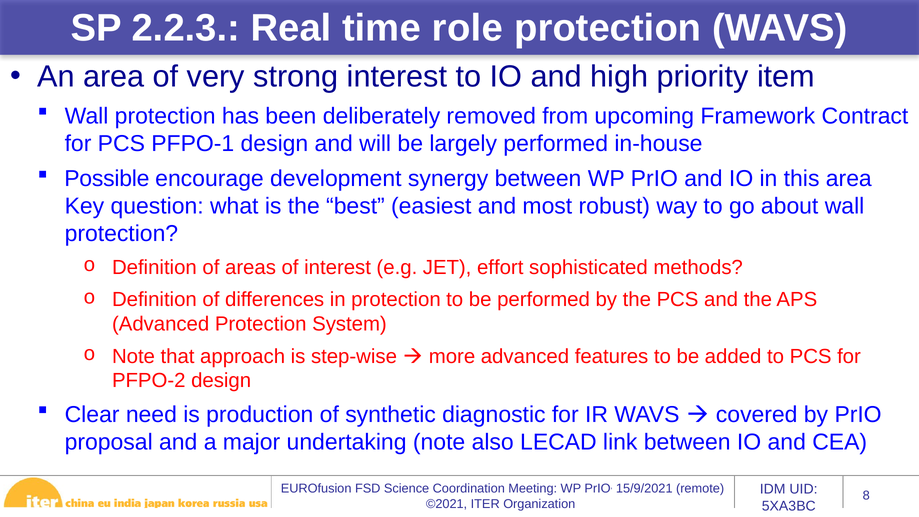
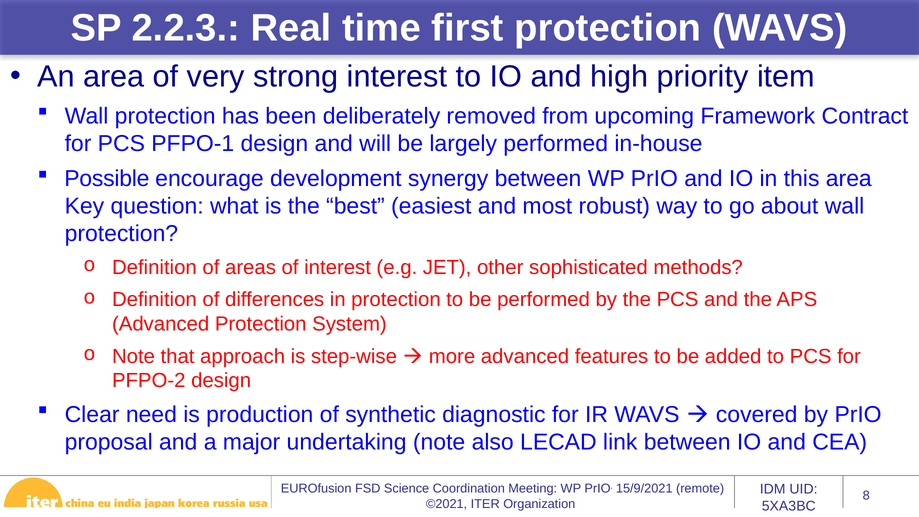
role: role -> first
effort: effort -> other
